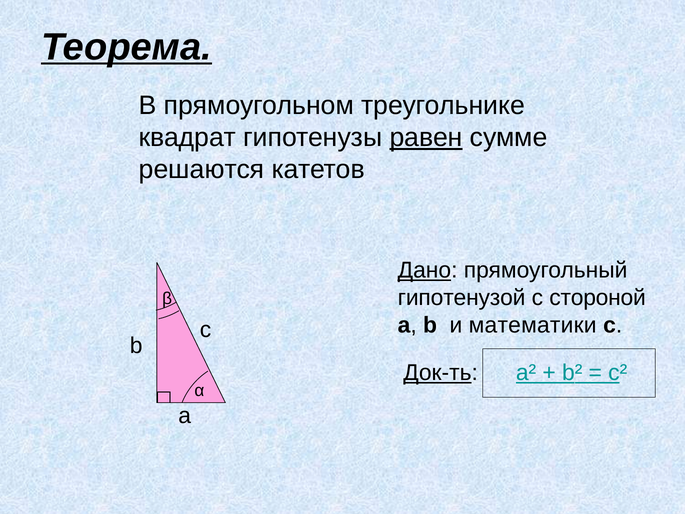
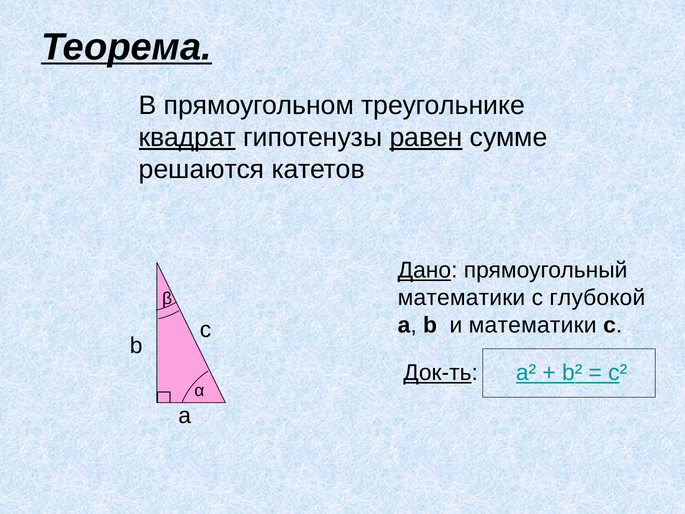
квадрат underline: none -> present
гипотенузой at (462, 298): гипотенузой -> математики
стороной: стороной -> глубокой
